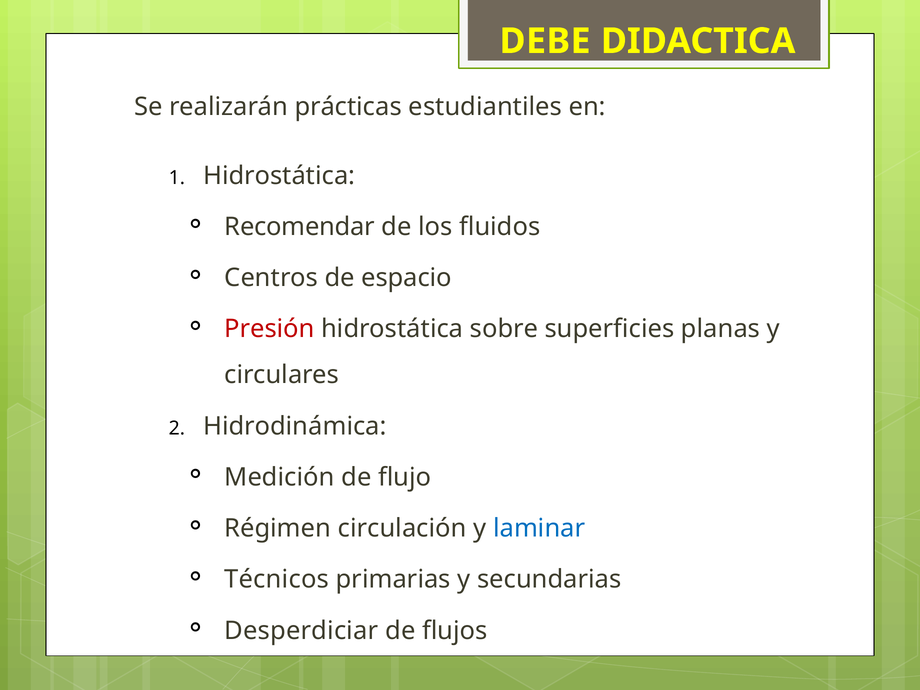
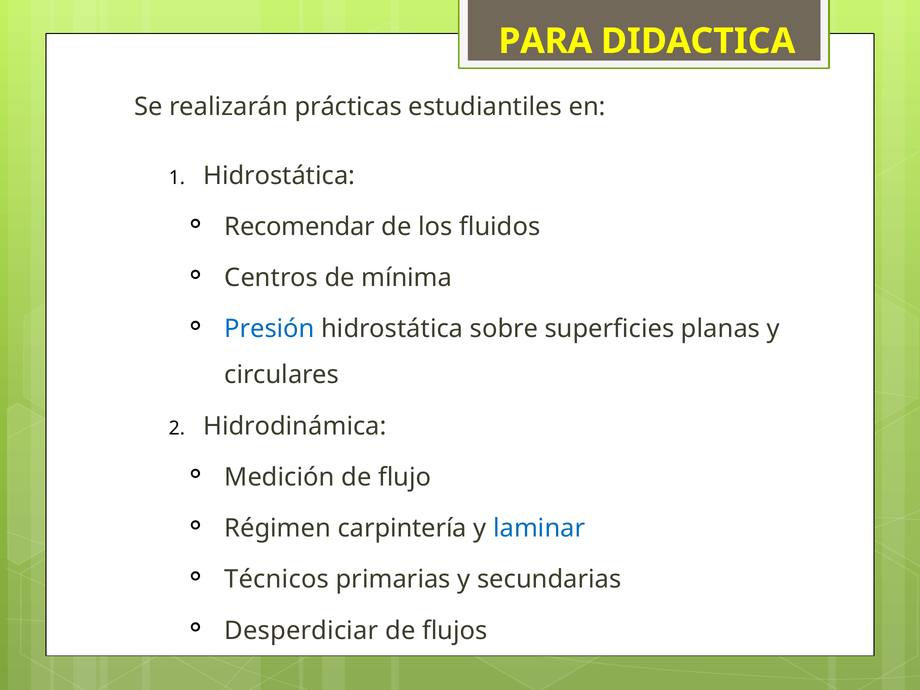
DEBE: DEBE -> PARA
espacio: espacio -> mínima
Presión colour: red -> blue
circulación: circulación -> carpintería
